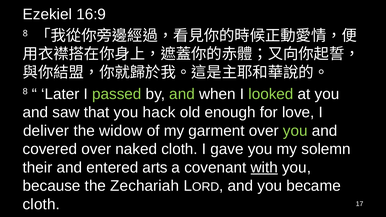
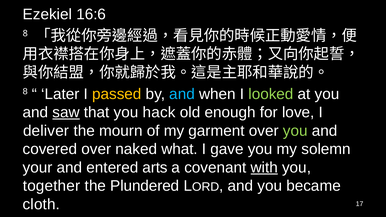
16:9: 16:9 -> 16:6
passed colour: light green -> yellow
and at (182, 94) colour: light green -> light blue
saw underline: none -> present
widow: widow -> mourn
naked cloth: cloth -> what
their: their -> your
because: because -> together
Zechariah: Zechariah -> Plundered
